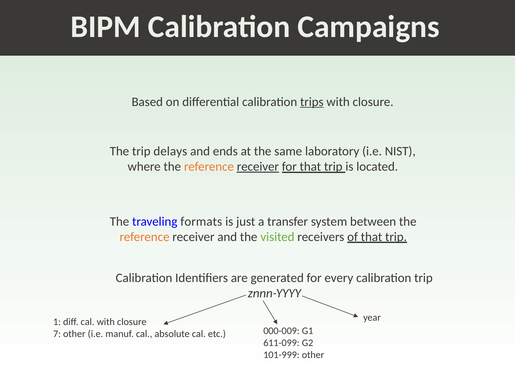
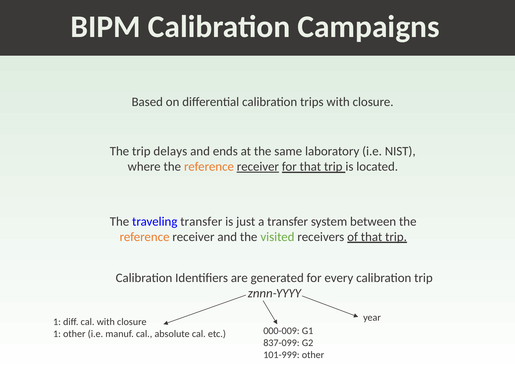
trips underline: present -> none
traveling formats: formats -> transfer
7 at (57, 334): 7 -> 1
611-099: 611-099 -> 837-099
